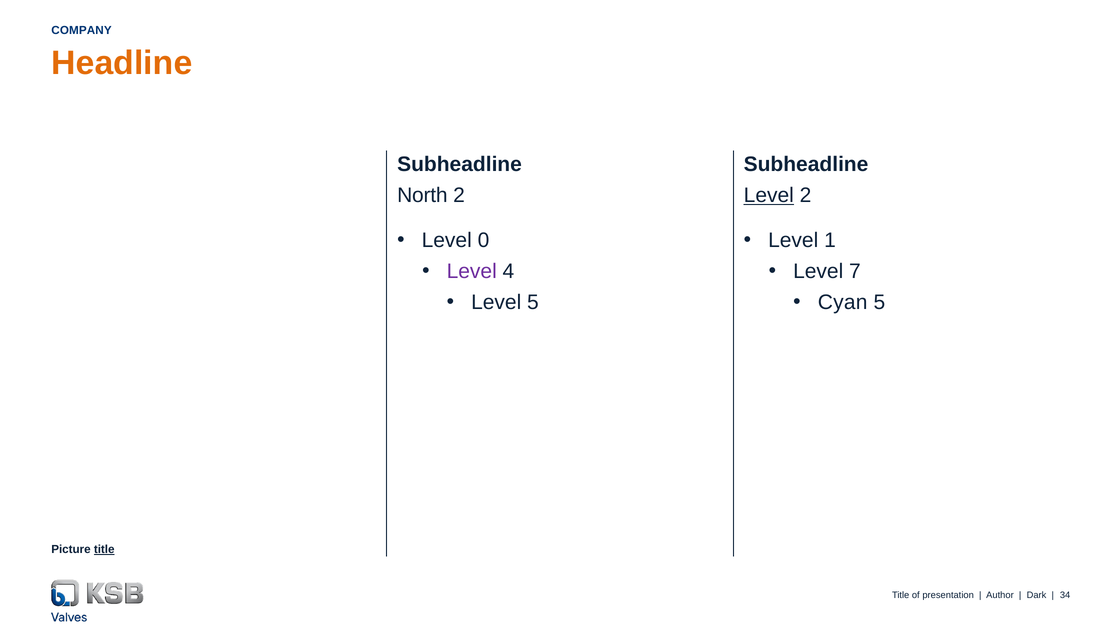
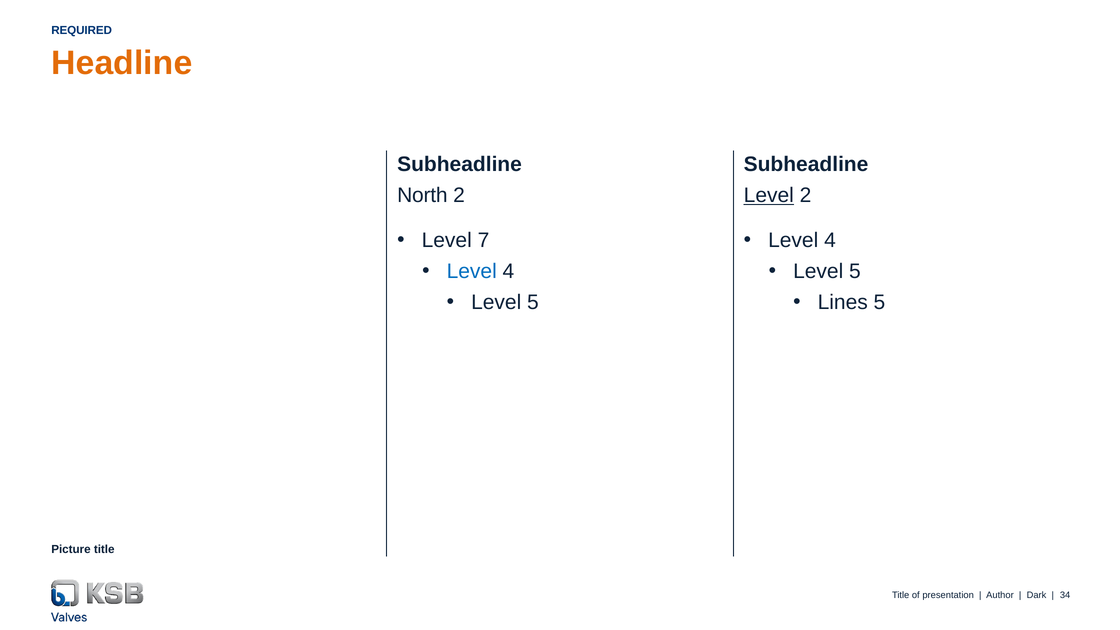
COMPANY: COMPANY -> REQUIRED
0: 0 -> 7
1 at (830, 240): 1 -> 4
Level at (472, 271) colour: purple -> blue
7 at (855, 271): 7 -> 5
Cyan: Cyan -> Lines
title at (104, 549) underline: present -> none
